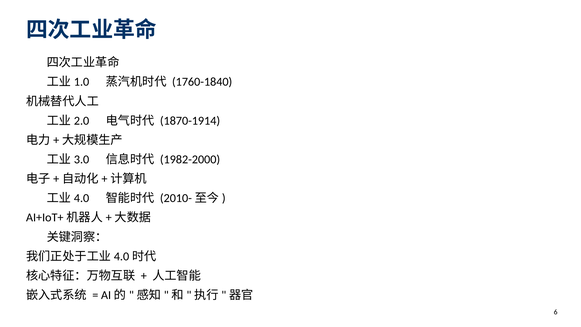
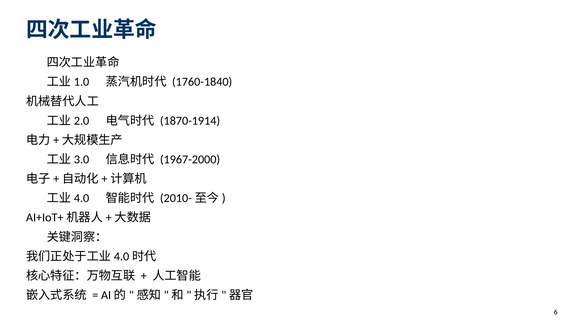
1982-2000: 1982-2000 -> 1967-2000
